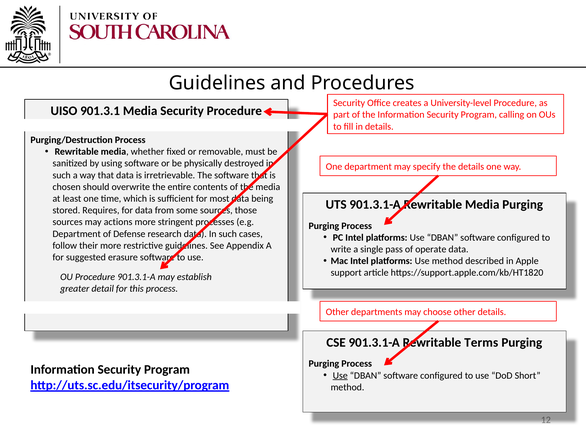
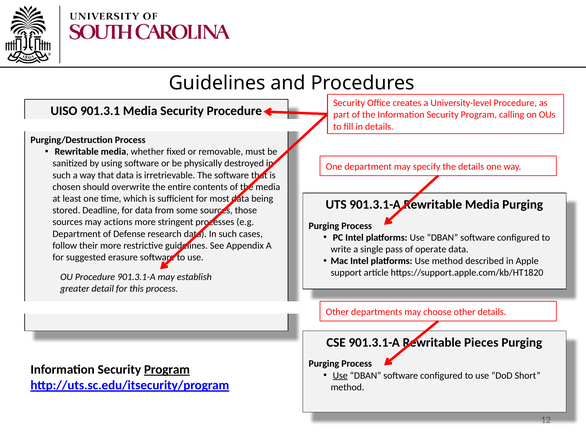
Requires: Requires -> Deadline
Terms: Terms -> Pieces
Program at (167, 369) underline: none -> present
